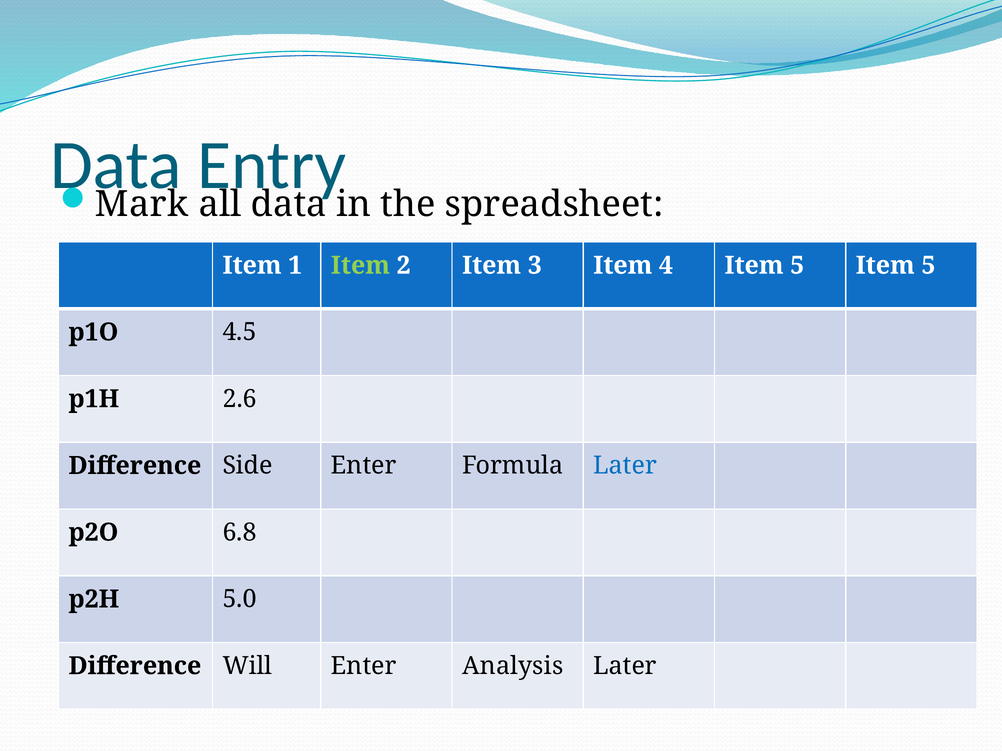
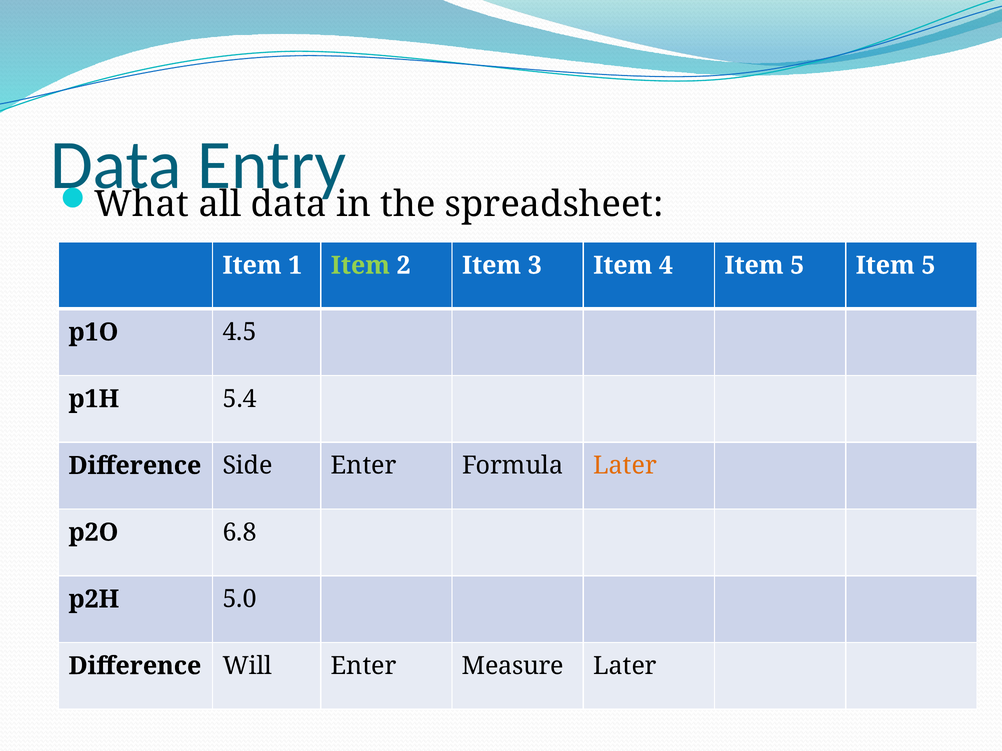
Mark: Mark -> What
2.6: 2.6 -> 5.4
Later at (625, 466) colour: blue -> orange
Analysis: Analysis -> Measure
